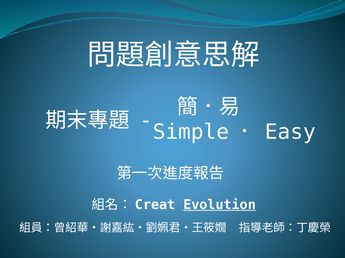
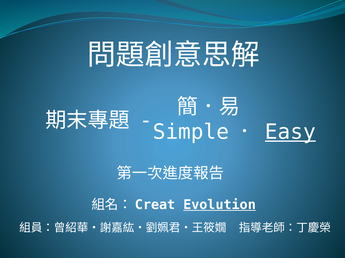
Easy underline: none -> present
